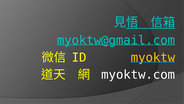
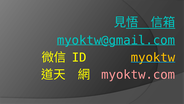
myoktw.com colour: white -> pink
